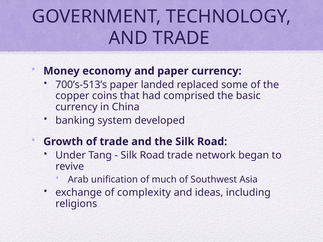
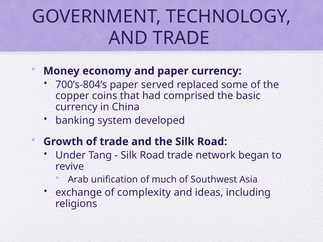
700’s-513’s: 700’s-513’s -> 700’s-804’s
landed: landed -> served
